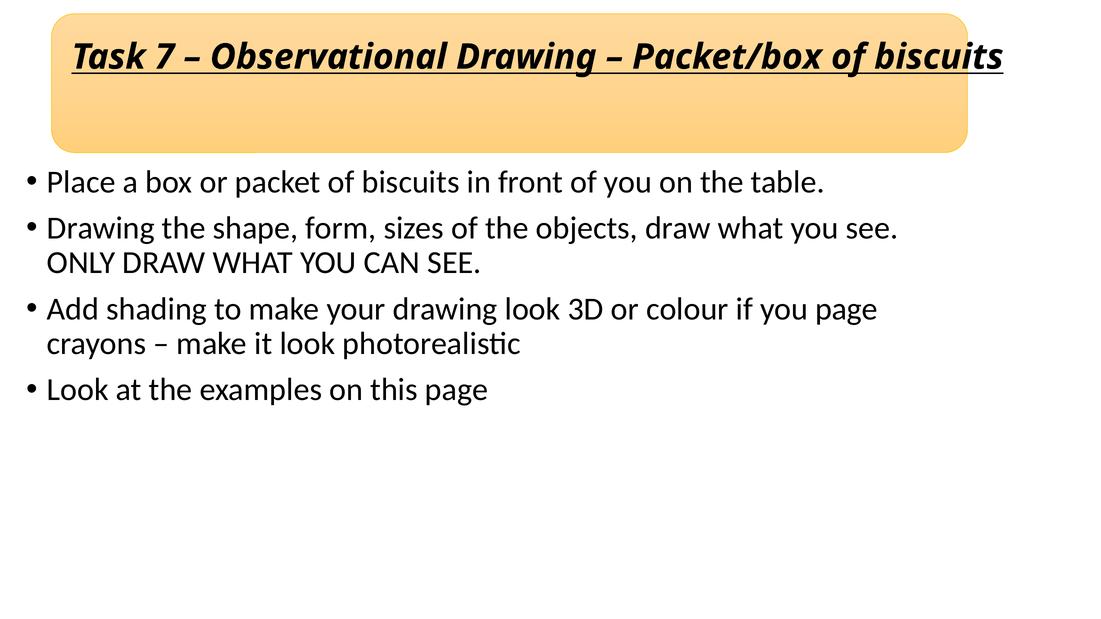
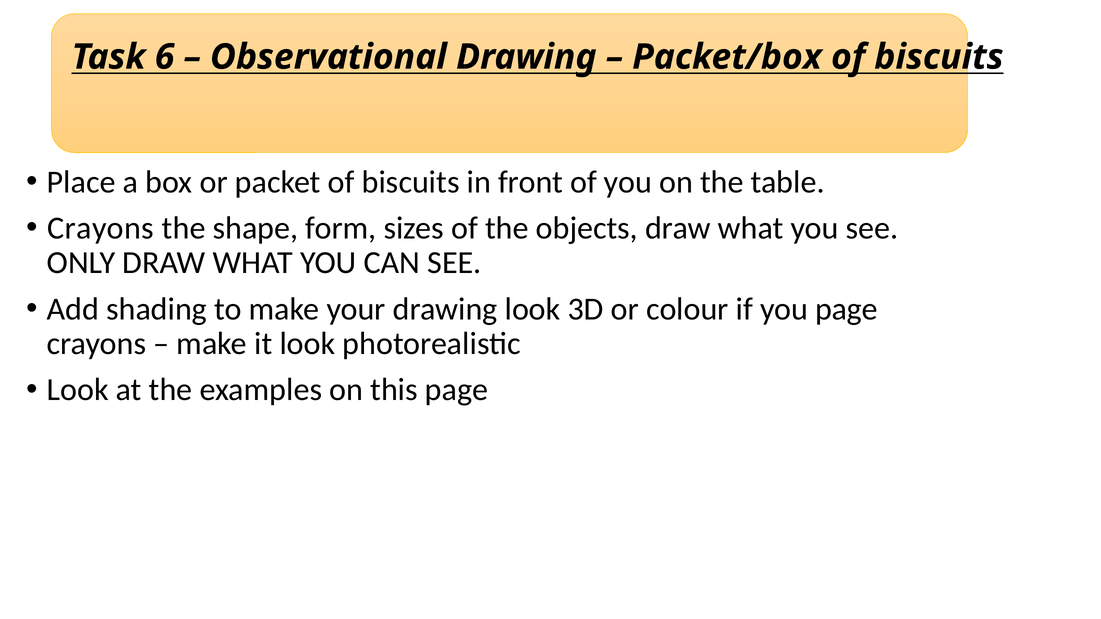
7: 7 -> 6
Drawing at (101, 228): Drawing -> Crayons
